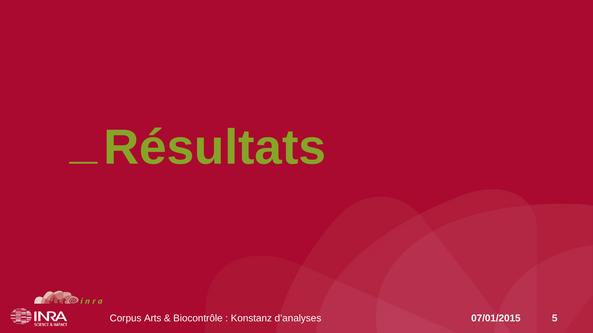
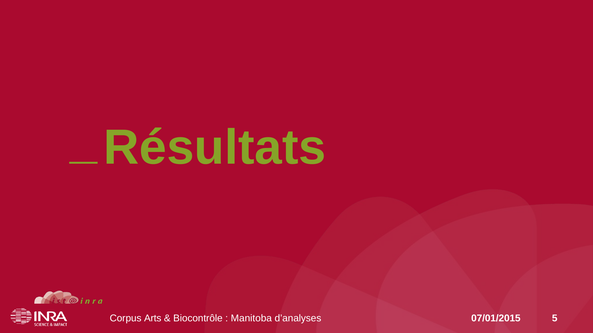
Konstanz: Konstanz -> Manitoba
